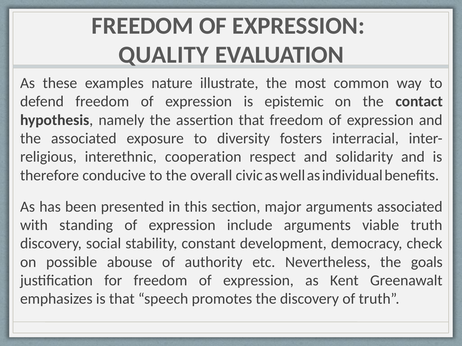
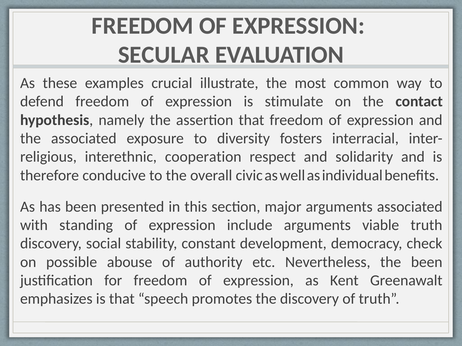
QUALITY: QUALITY -> SECULAR
nature: nature -> crucial
epistemic: epistemic -> stimulate
the goals: goals -> been
